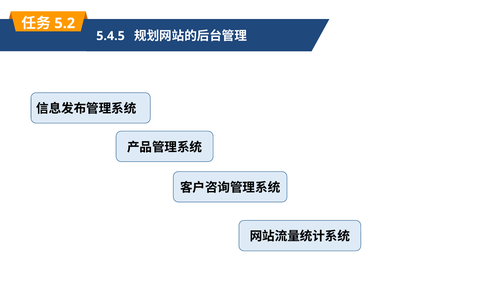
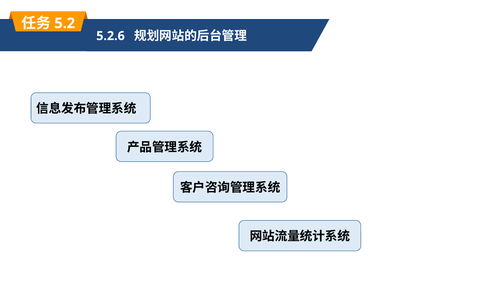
5.4.5: 5.4.5 -> 5.2.6
